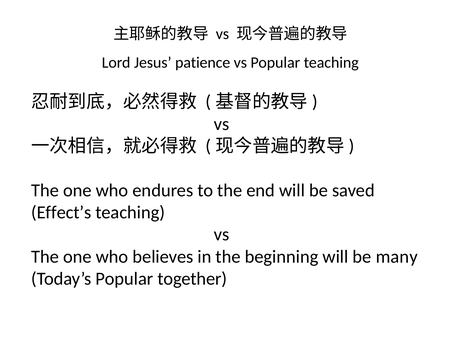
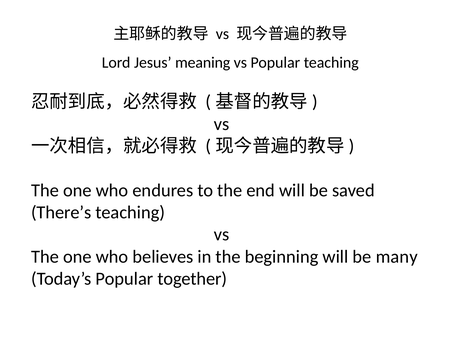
patience: patience -> meaning
Effect’s: Effect’s -> There’s
